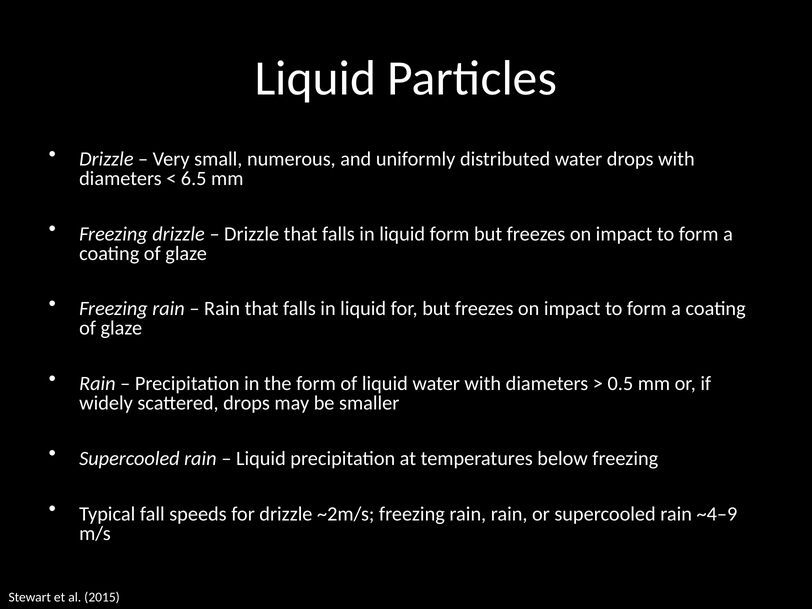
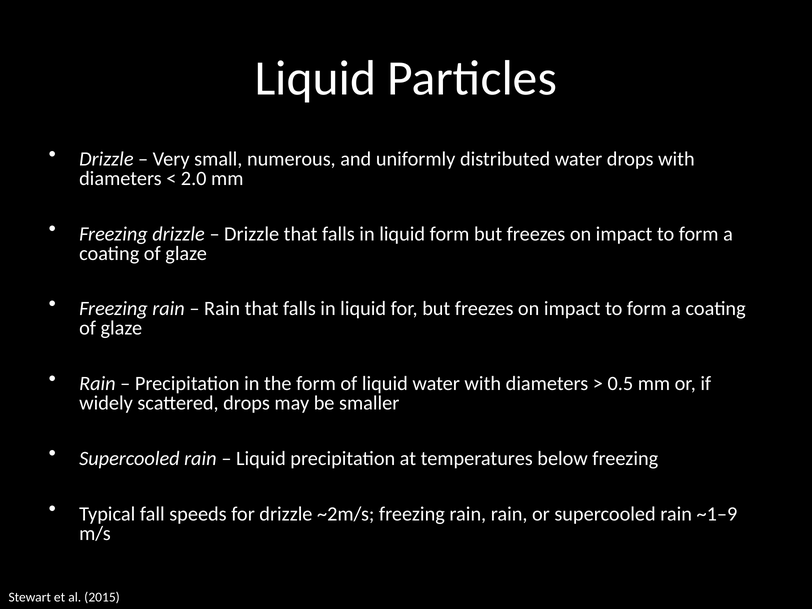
6.5: 6.5 -> 2.0
~4–9: ~4–9 -> ~1–9
